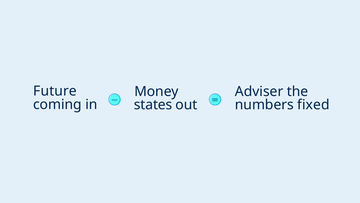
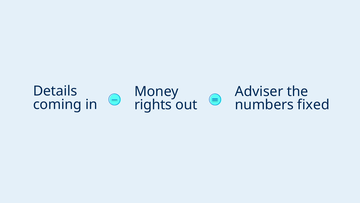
Future: Future -> Details
states: states -> rights
